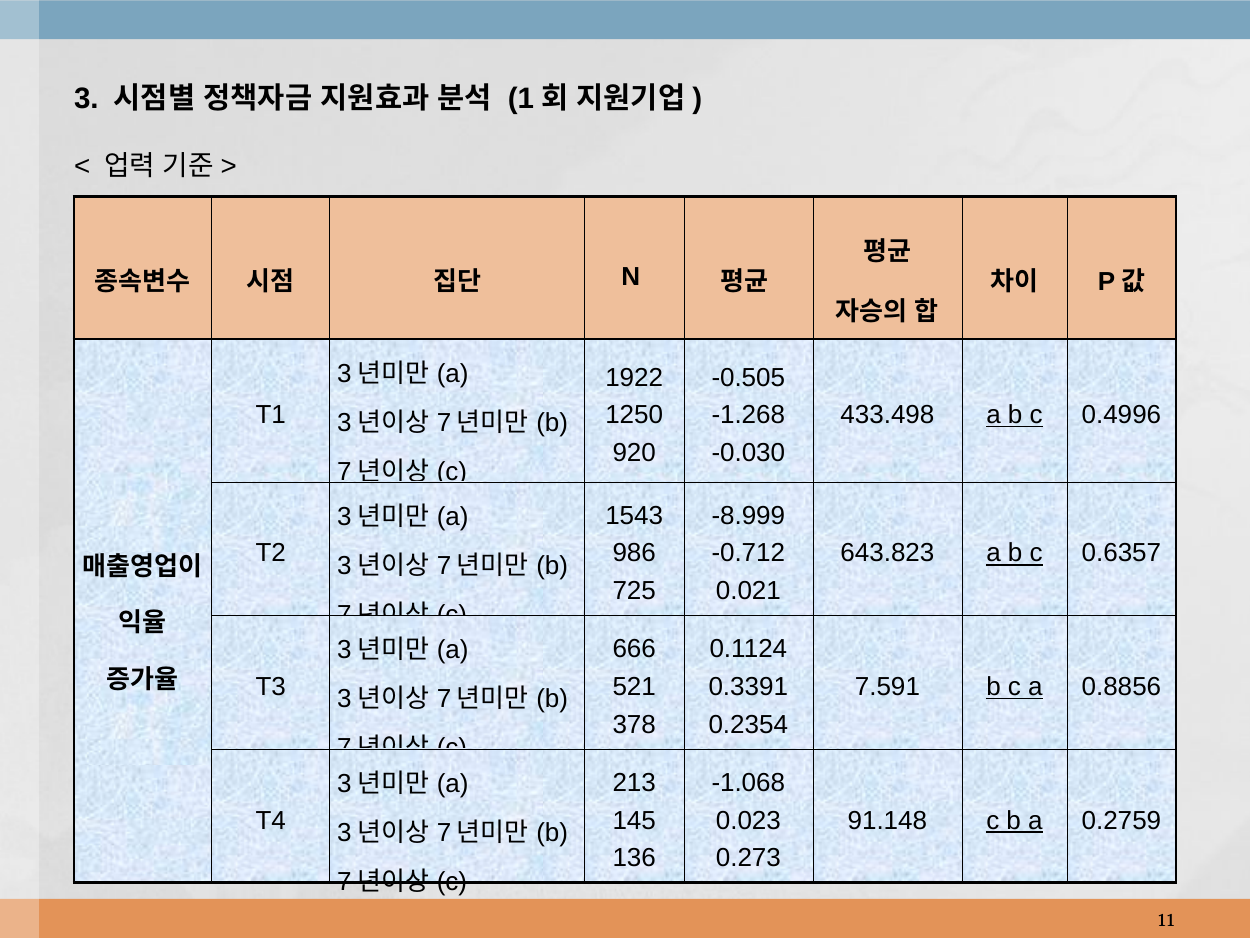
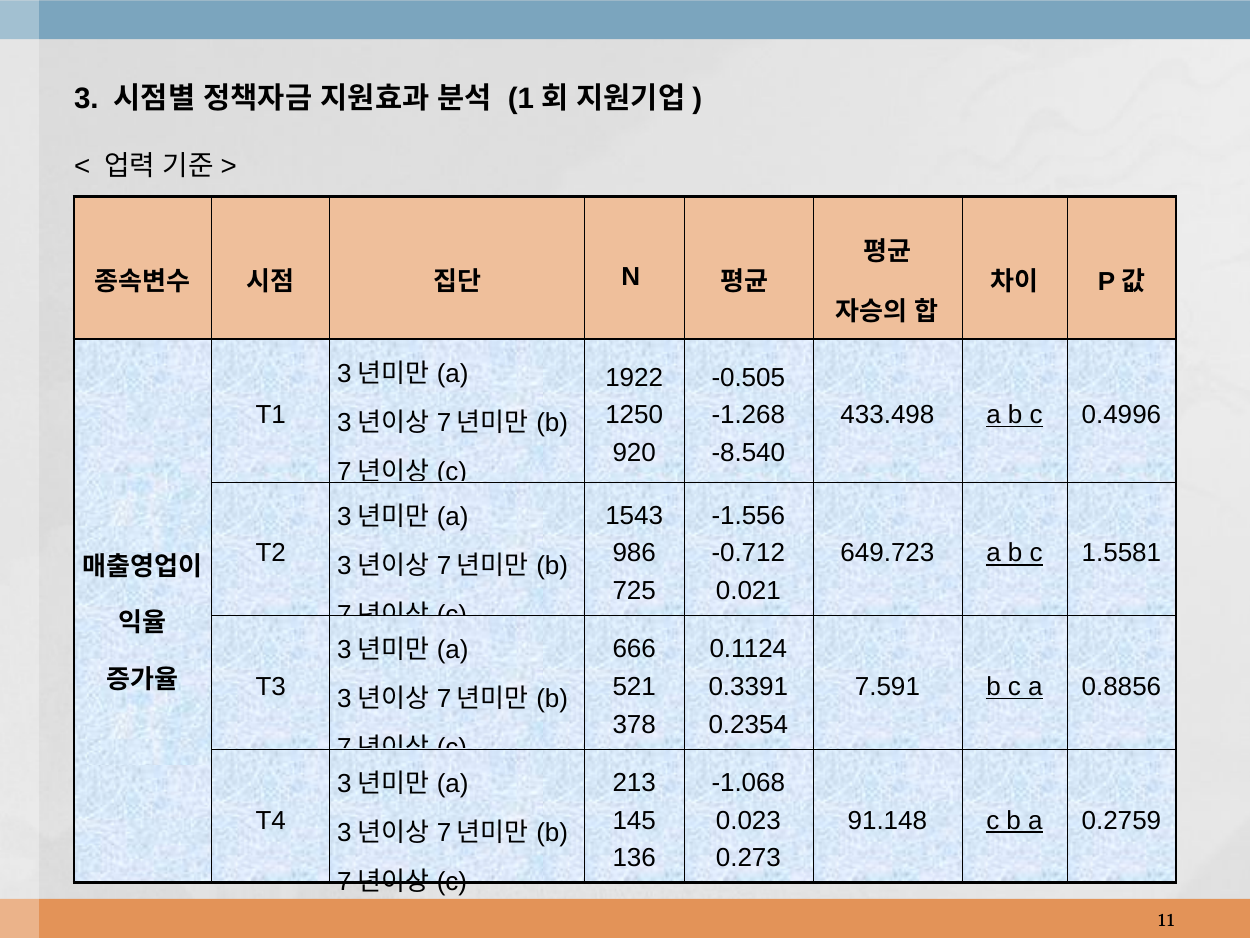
-0.030: -0.030 -> -8.540
-8.999: -8.999 -> -1.556
643.823: 643.823 -> 649.723
0.6357: 0.6357 -> 1.5581
